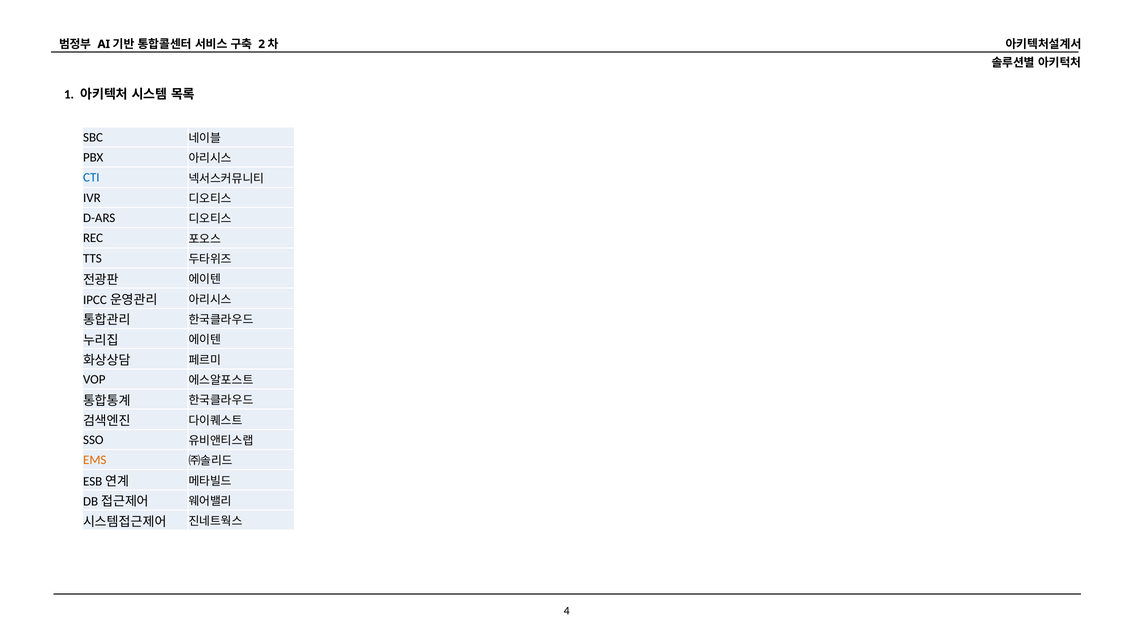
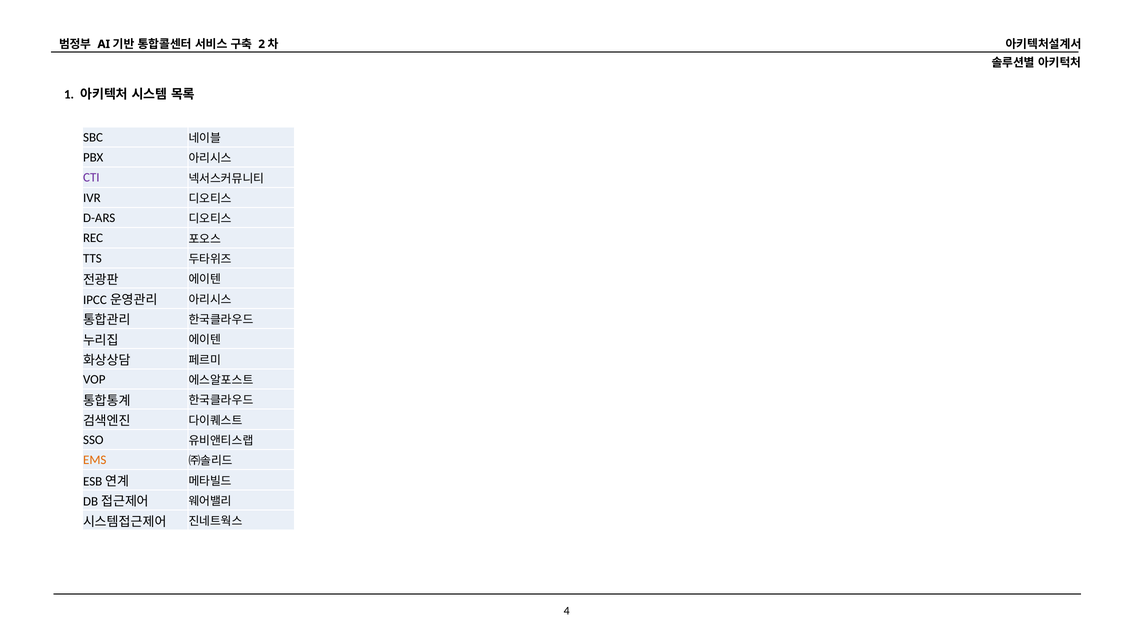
CTI colour: blue -> purple
